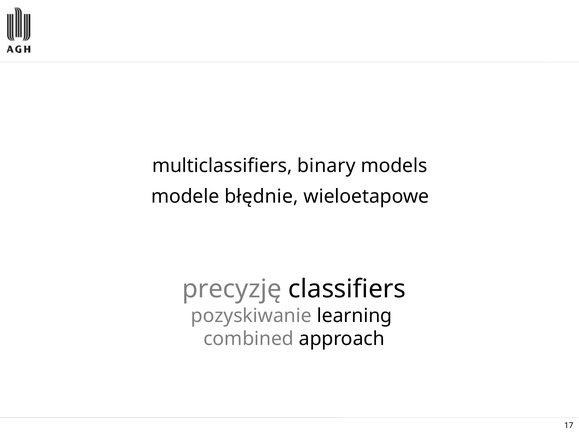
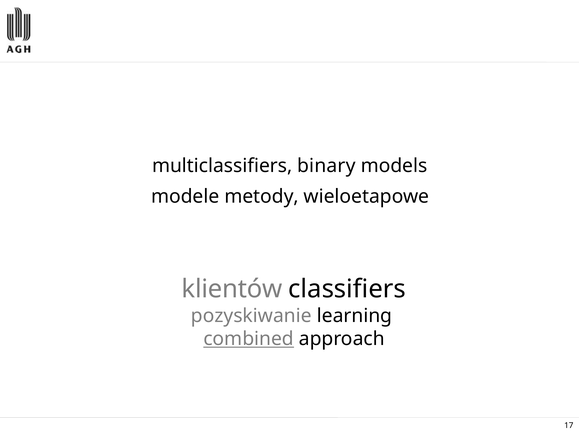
błędnie: błędnie -> metody
precyzję: precyzję -> klientów
combined underline: none -> present
